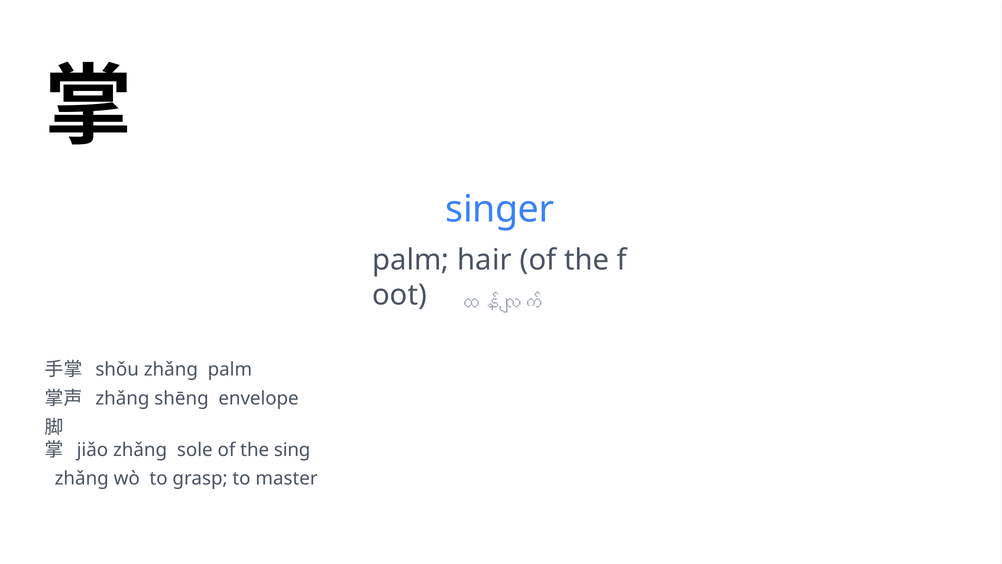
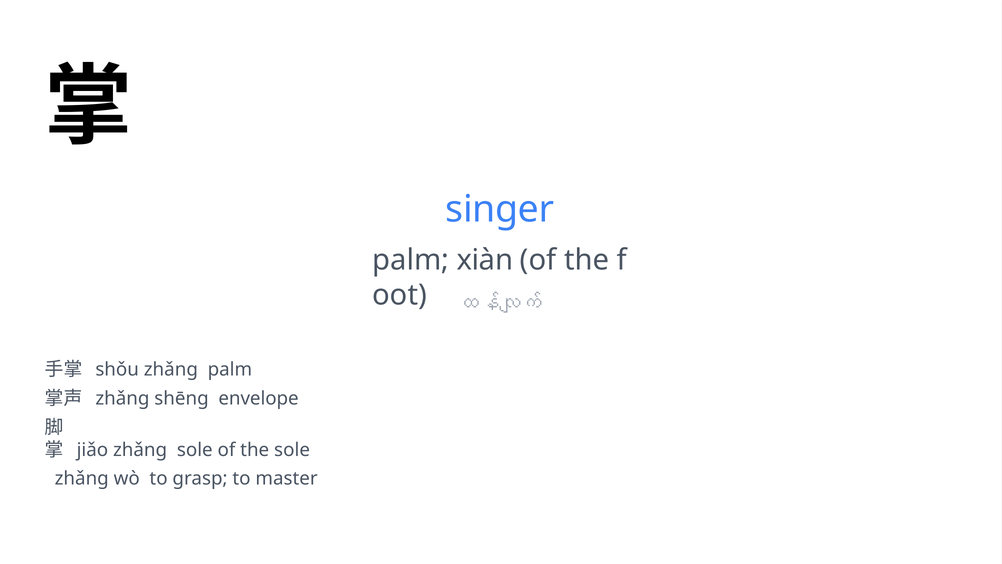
hair: hair -> xiàn
the sing: sing -> sole
